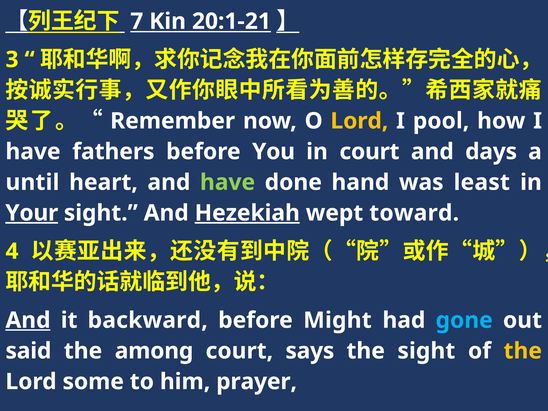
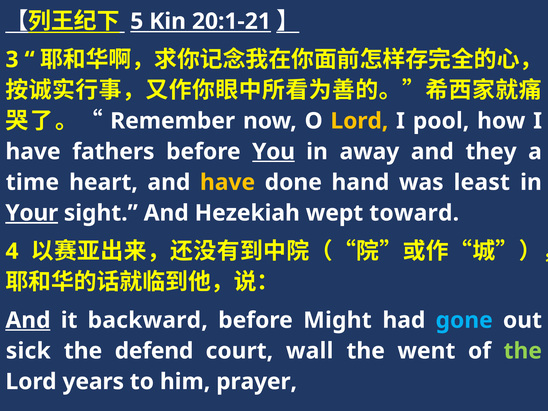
7: 7 -> 5
You underline: none -> present
in court: court -> away
days: days -> they
until: until -> time
have at (228, 182) colour: light green -> yellow
Hezekiah underline: present -> none
said: said -> sick
among: among -> defend
says: says -> wall
the sight: sight -> went
the at (523, 351) colour: yellow -> light green
some: some -> years
